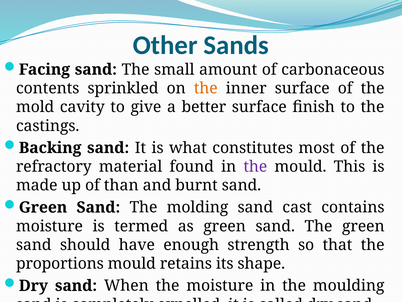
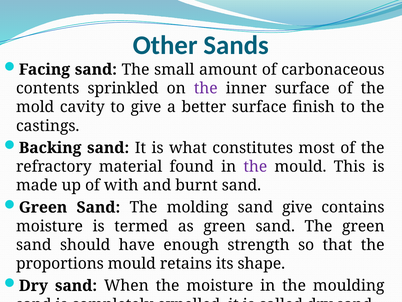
the at (206, 88) colour: orange -> purple
than: than -> with
sand cast: cast -> give
